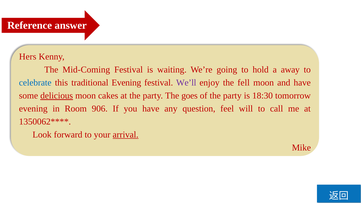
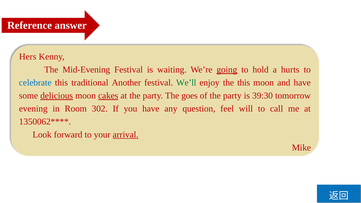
Mid-Coming: Mid-Coming -> Mid-Evening
going underline: none -> present
away: away -> hurts
traditional Evening: Evening -> Another
We’ll colour: purple -> green
the fell: fell -> this
cakes underline: none -> present
18:30: 18:30 -> 39:30
906: 906 -> 302
